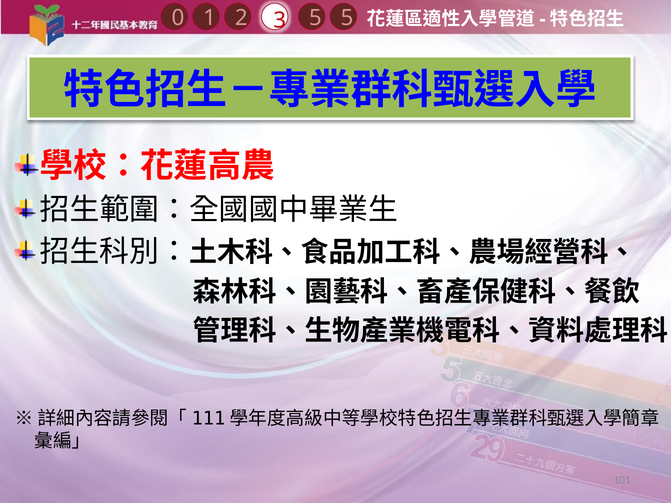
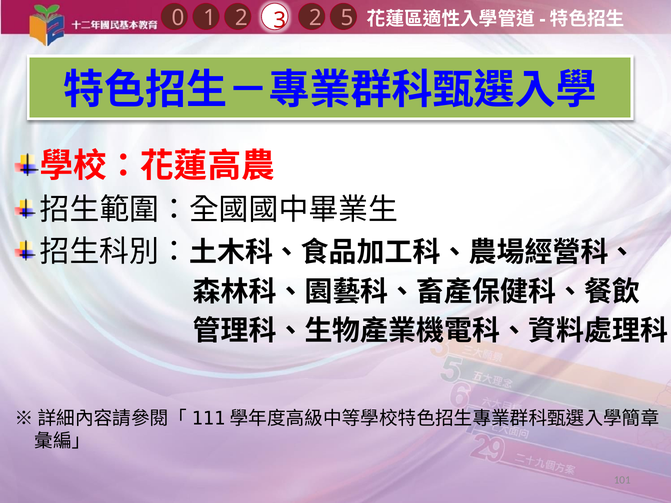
1 5: 5 -> 2
